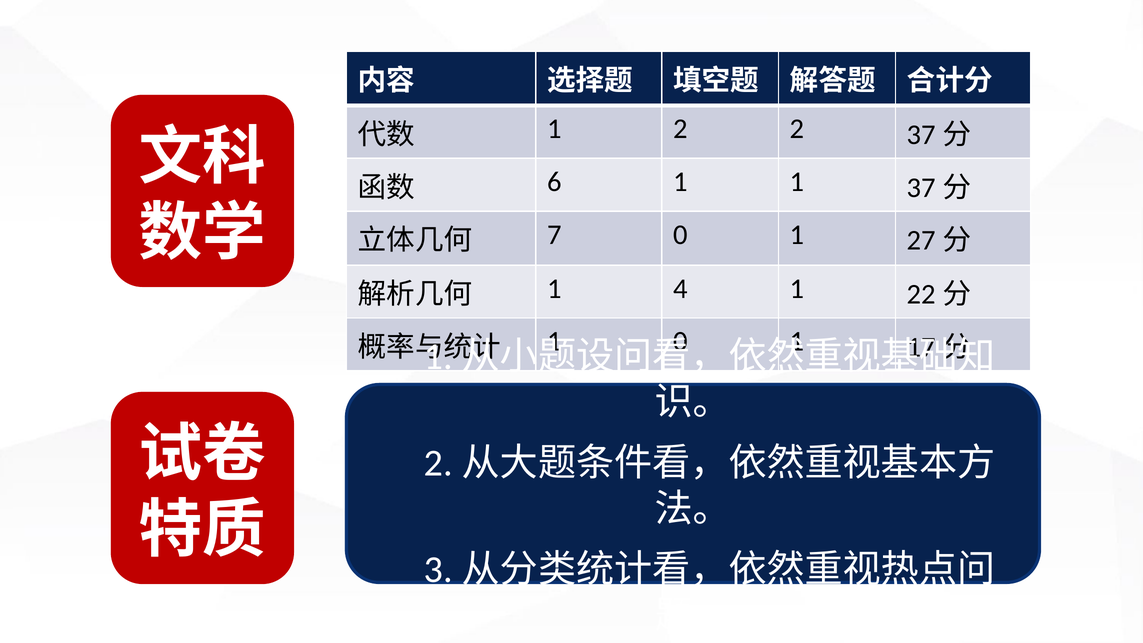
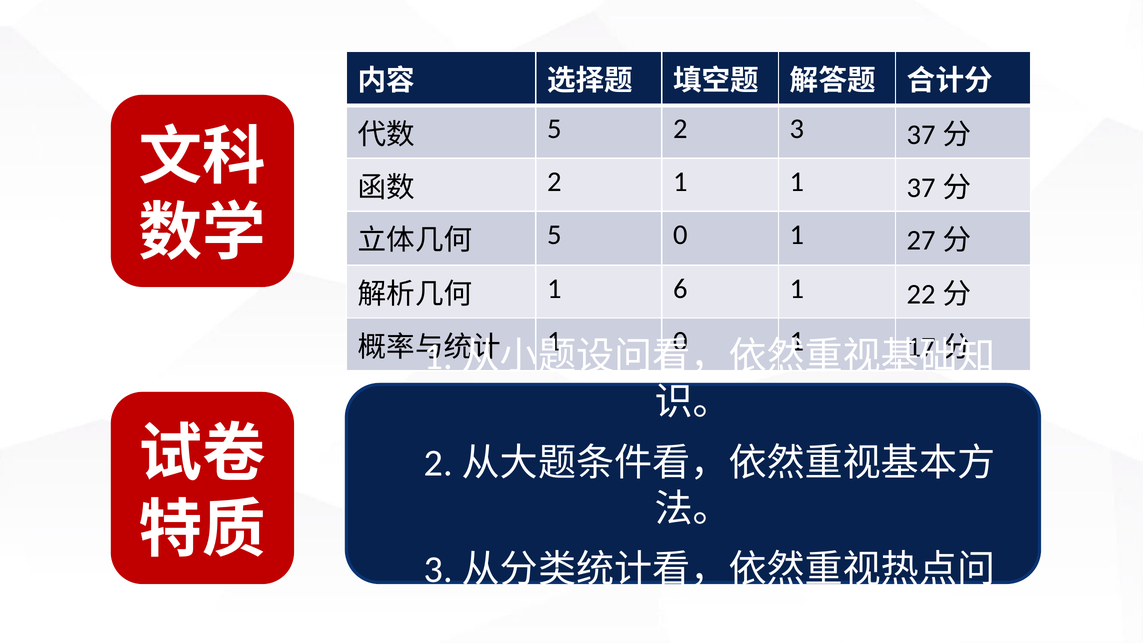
1 at (554, 129): 1 -> 5
2 2: 2 -> 3
6 at (554, 182): 6 -> 2
7 at (554, 235): 7 -> 5
4: 4 -> 6
